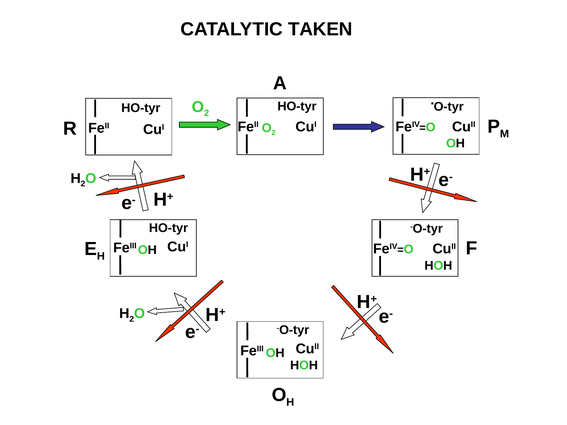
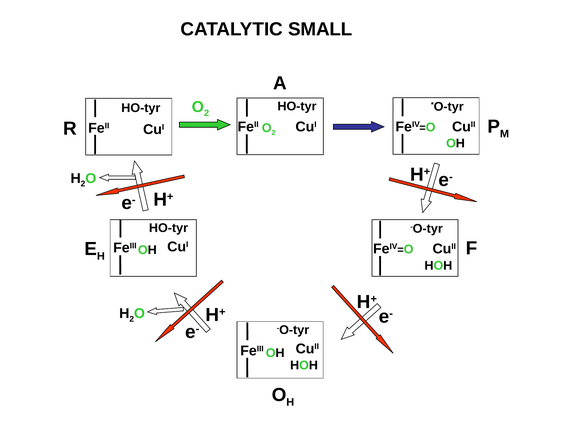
TAKEN: TAKEN -> SMALL
